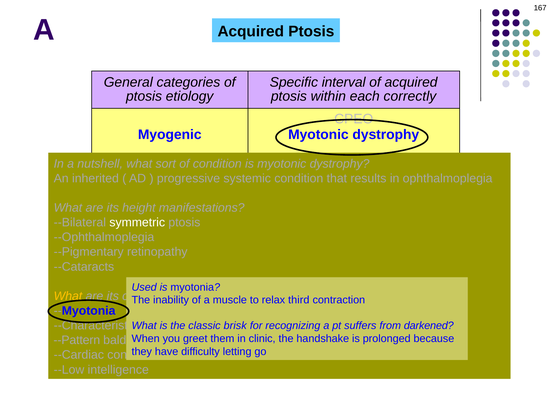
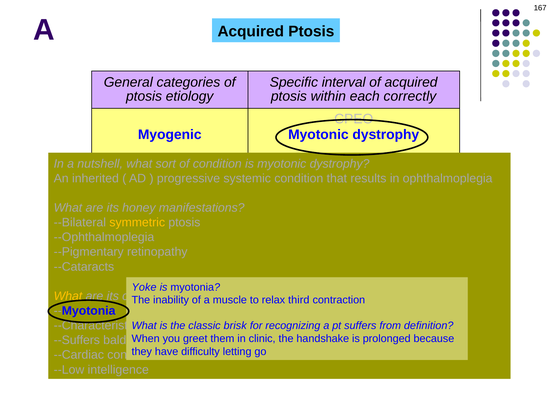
height: height -> honey
symmetric colour: white -> yellow
Used: Used -> Yoke
darkened: darkened -> definition
--Pattern: --Pattern -> --Suffers
